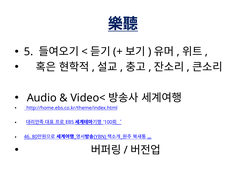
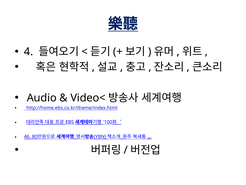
5: 5 -> 4
